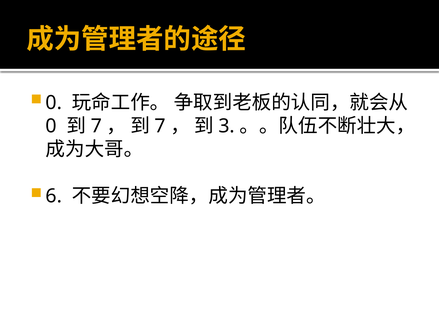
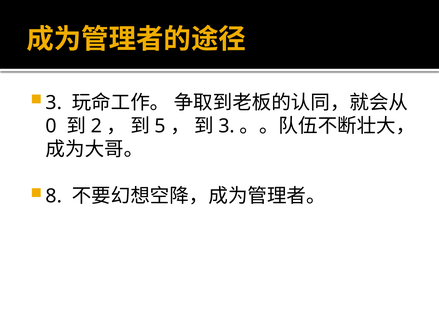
0 at (54, 103): 0 -> 3
7 at (96, 126): 7 -> 2
7 at (160, 126): 7 -> 5
6: 6 -> 8
